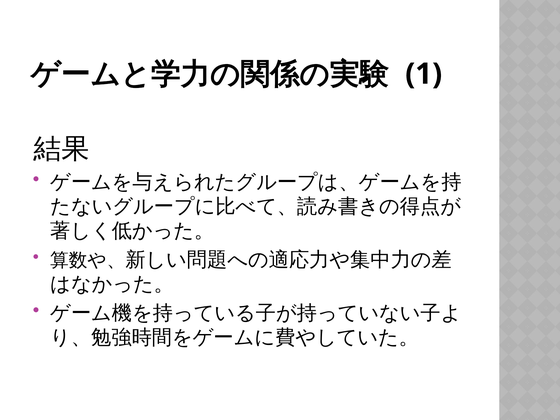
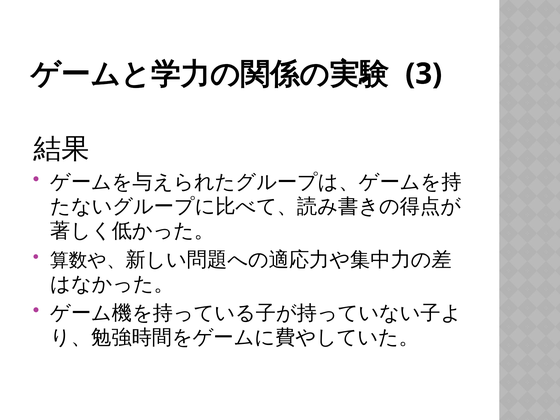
1: 1 -> 3
